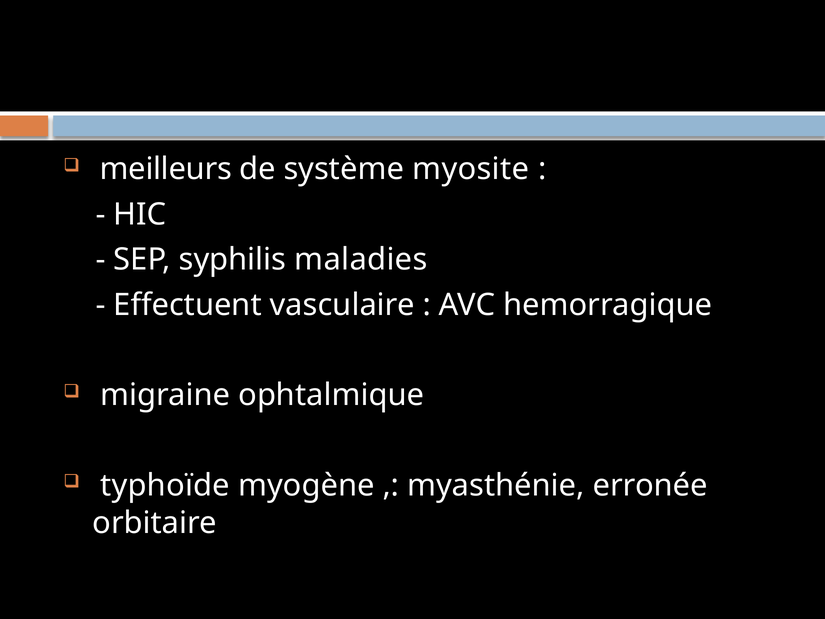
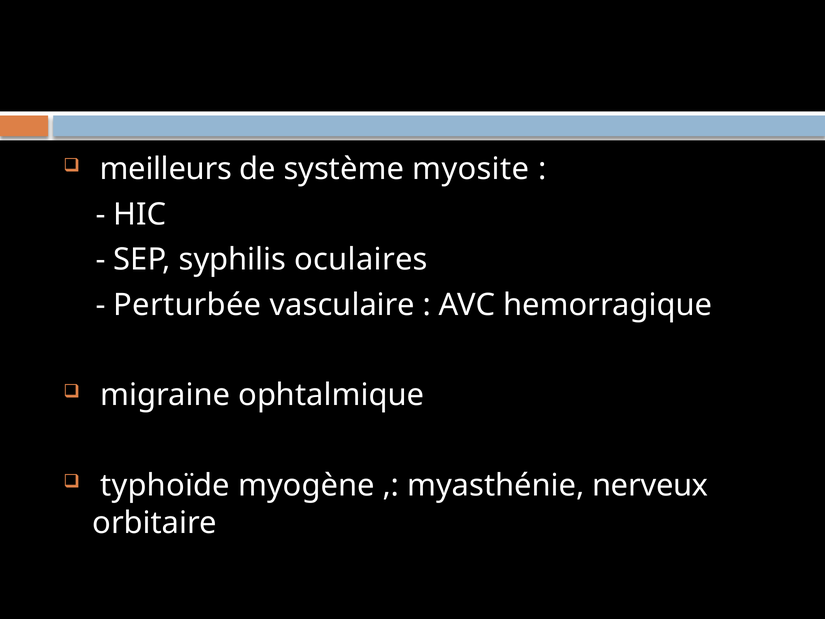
maladies: maladies -> oculaires
Effectuent: Effectuent -> Perturbée
erronée: erronée -> nerveux
